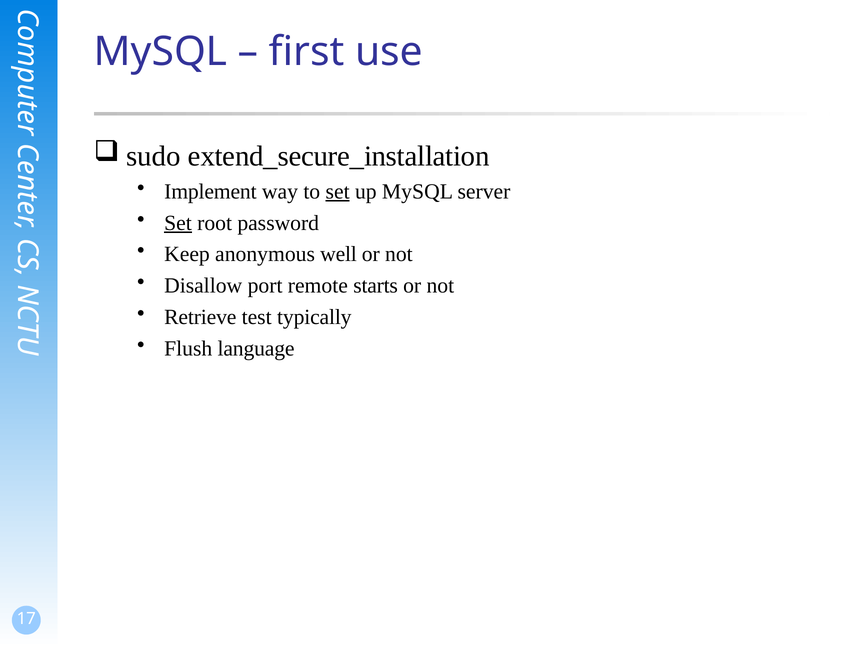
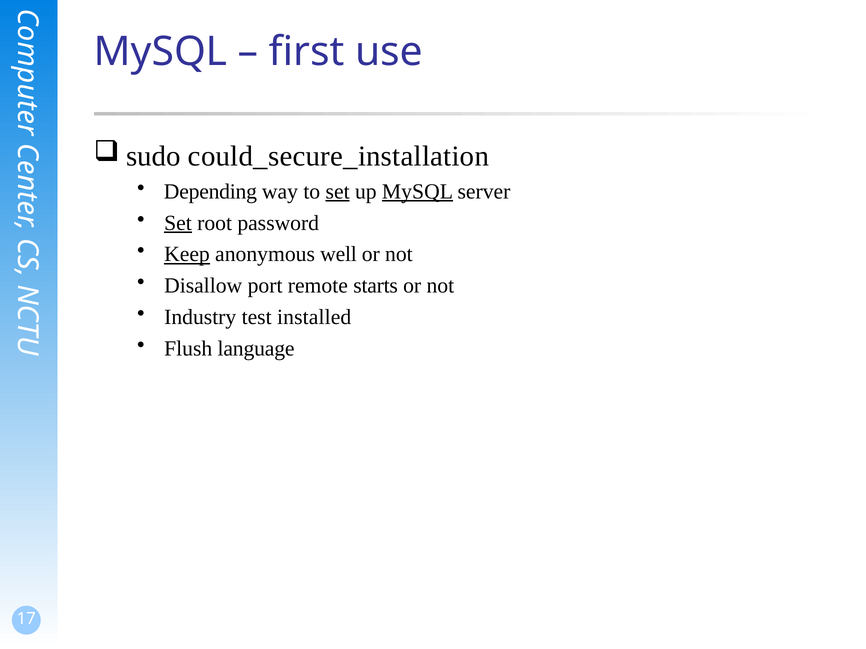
extend_secure_installation: extend_secure_installation -> could_secure_installation
Implement: Implement -> Depending
MySQL at (417, 192) underline: none -> present
Keep underline: none -> present
Retrieve: Retrieve -> Industry
typically: typically -> installed
